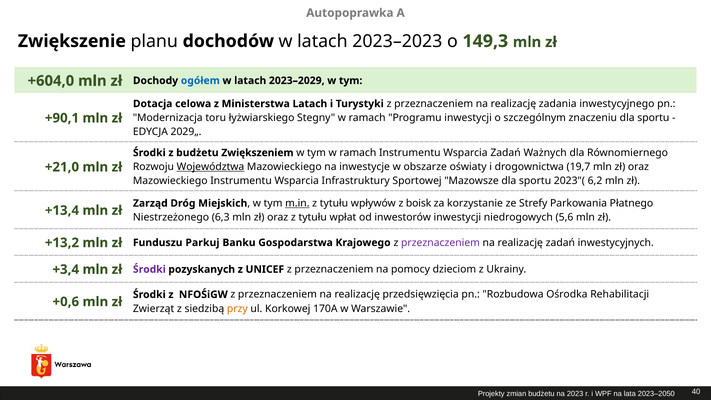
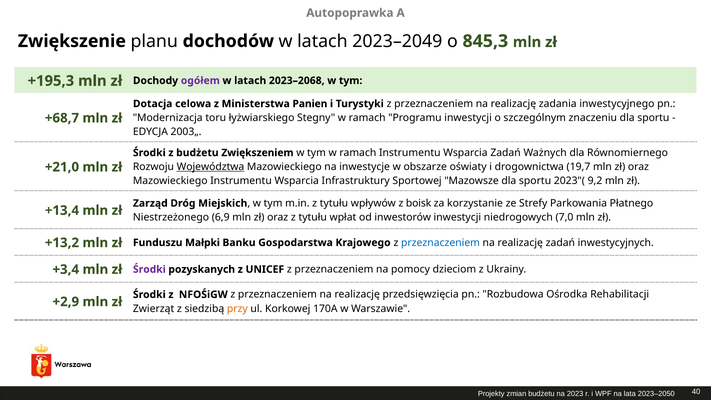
2023–2023: 2023–2023 -> 2023–2049
149,3: 149,3 -> 845,3
+604,0: +604,0 -> +195,3
ogółem colour: blue -> purple
2023–2029: 2023–2029 -> 2023–2068
Ministerstwa Latach: Latach -> Panien
+90,1: +90,1 -> +68,7
2029„: 2029„ -> 2003„
6,2: 6,2 -> 9,2
m.in underline: present -> none
6,3: 6,3 -> 6,9
5,6: 5,6 -> 7,0
Parkuj: Parkuj -> Małpki
przeznaczeniem at (441, 243) colour: purple -> blue
+0,6: +0,6 -> +2,9
